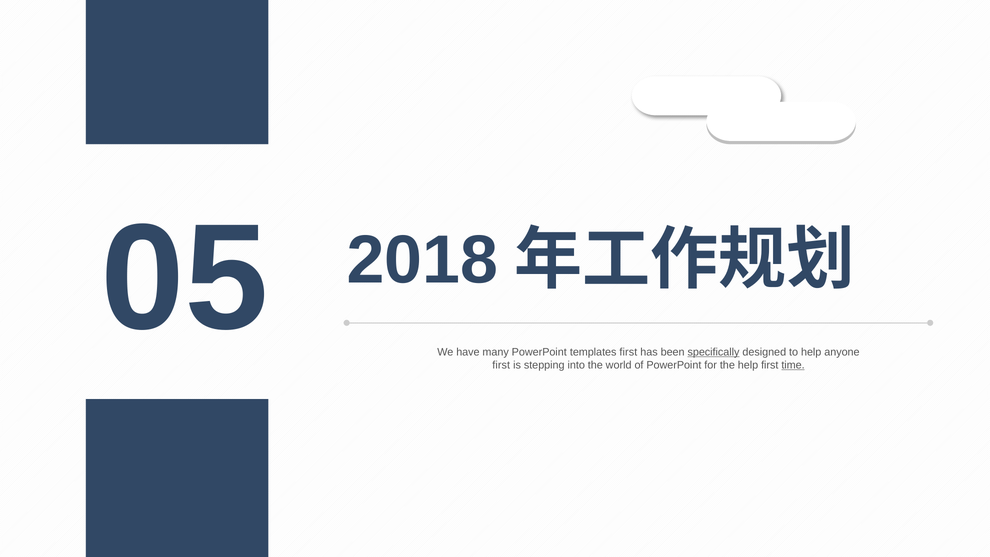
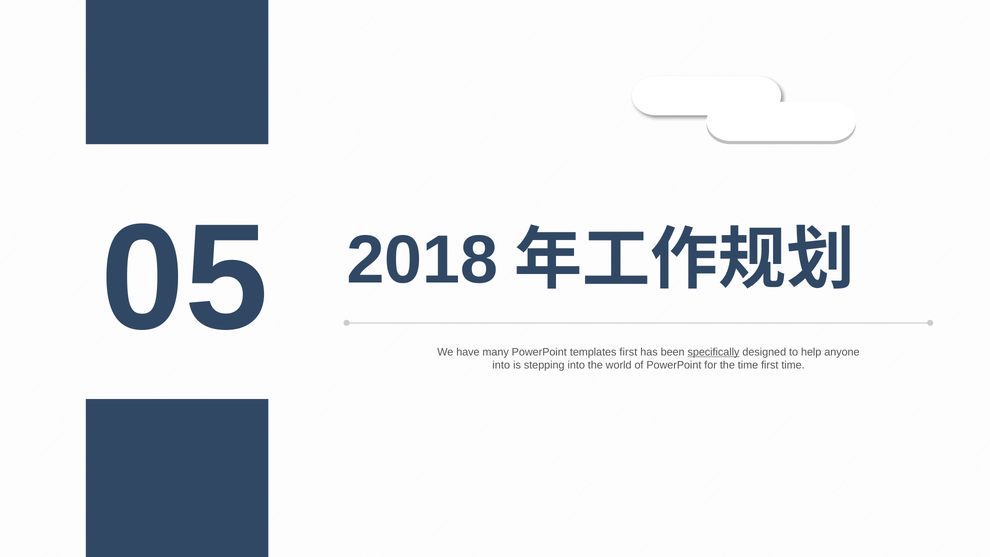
first at (501, 365): first -> into
the help: help -> time
time at (793, 365) underline: present -> none
